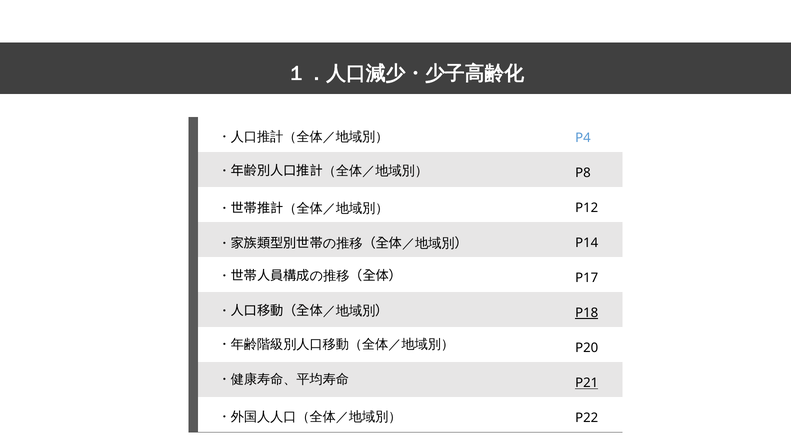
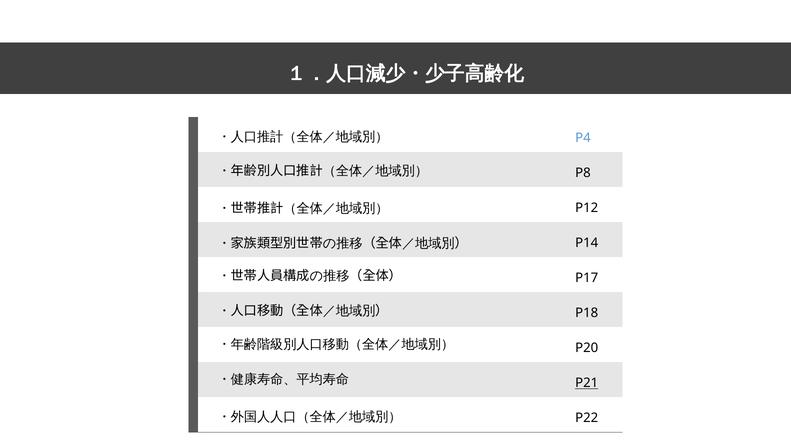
P18 underline: present -> none
